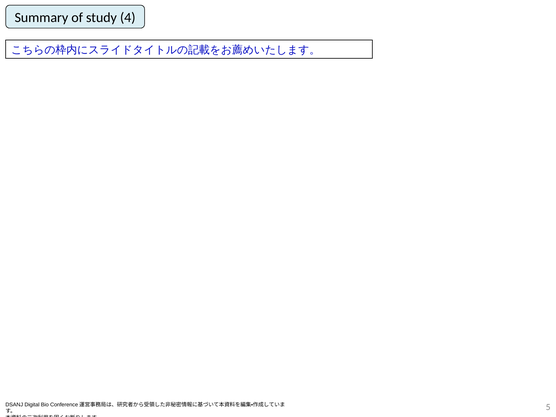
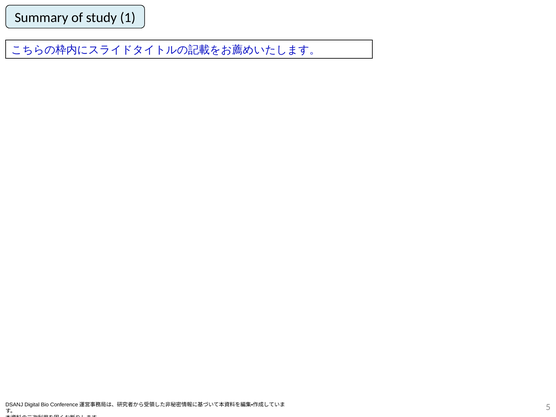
4: 4 -> 1
